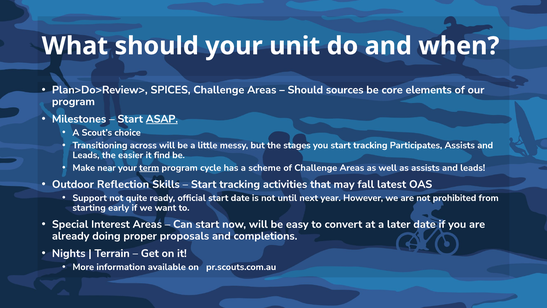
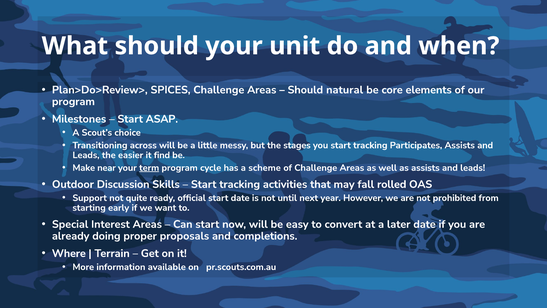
sources: sources -> natural
ASAP underline: present -> none
Reflection: Reflection -> Discussion
latest: latest -> rolled
Nights: Nights -> Where
